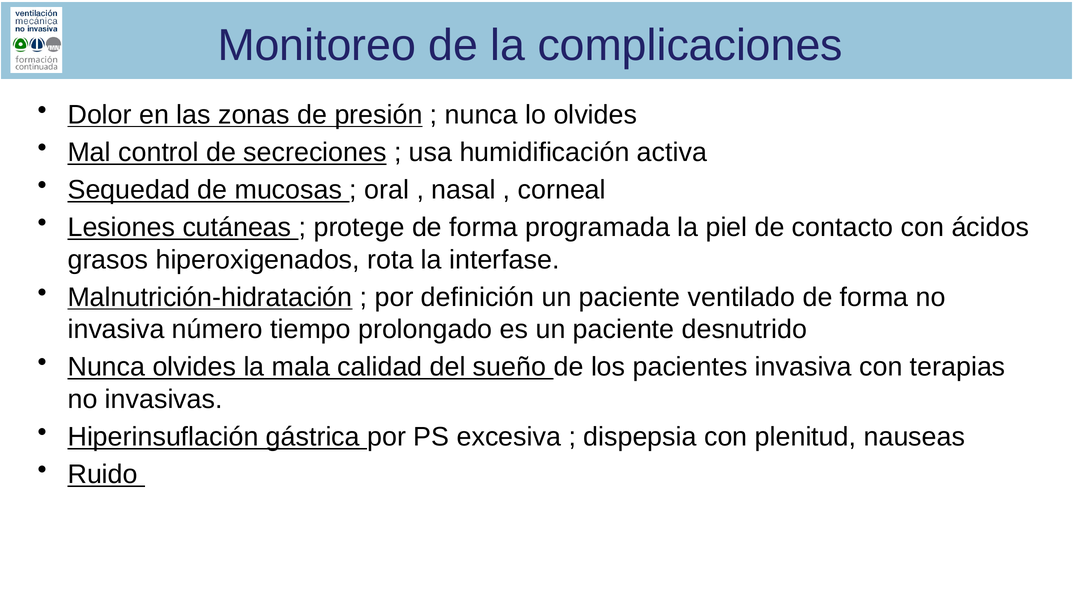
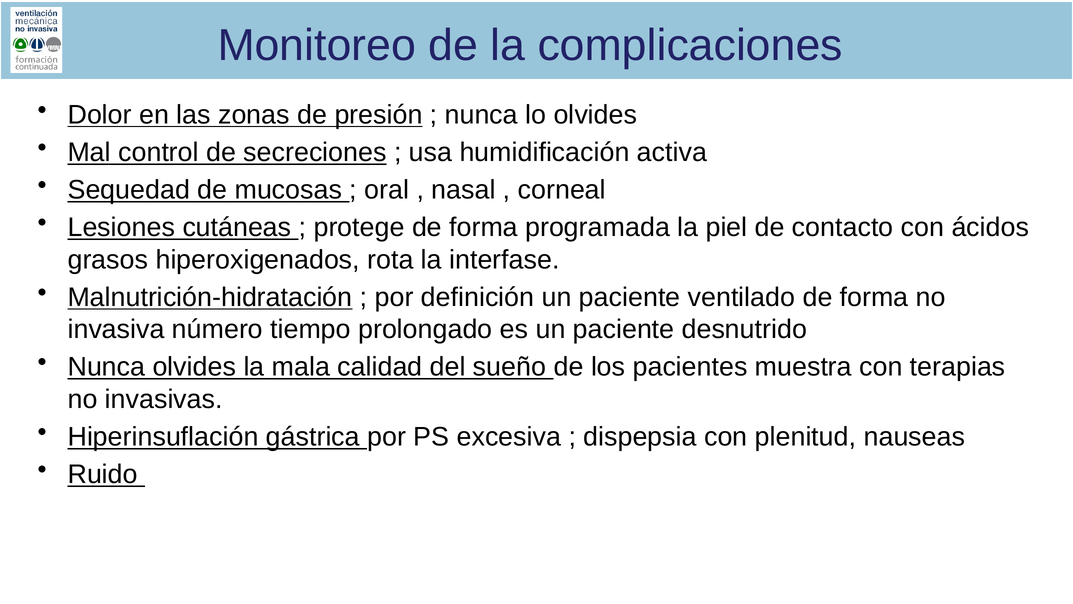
pacientes invasiva: invasiva -> muestra
